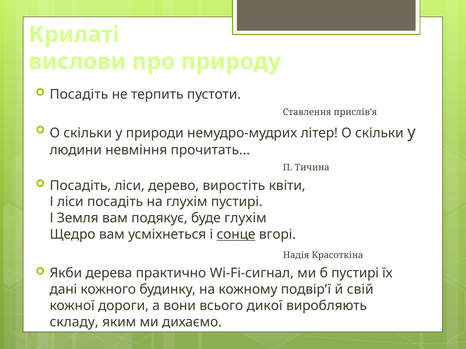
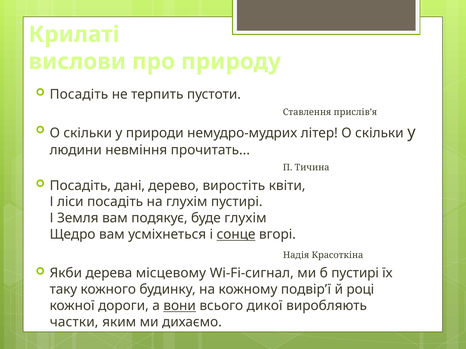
Посадіть ліси: ліси -> дані
практично: практично -> місцевому
дані: дані -> таку
свій: свій -> році
вони underline: none -> present
складу: складу -> частки
